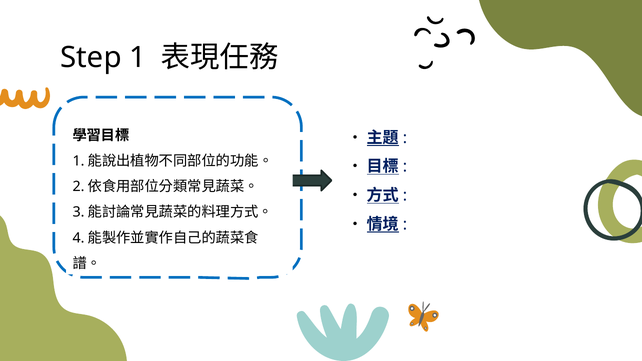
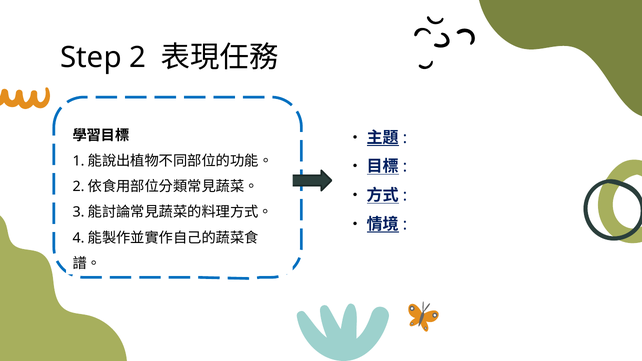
1: 1 -> 2
